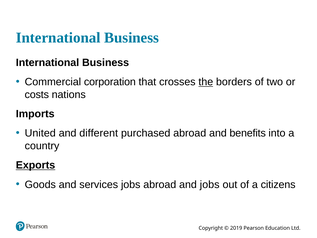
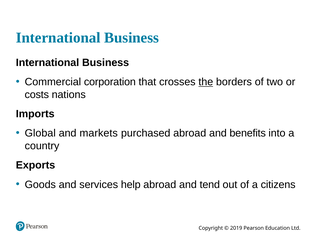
United: United -> Global
different: different -> markets
Exports underline: present -> none
services jobs: jobs -> help
and jobs: jobs -> tend
